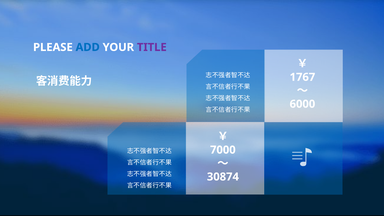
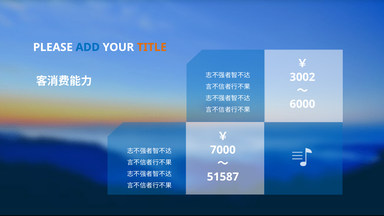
TITLE colour: purple -> orange
1767: 1767 -> 3002
30874: 30874 -> 51587
